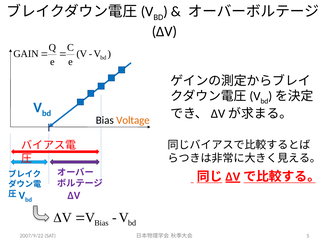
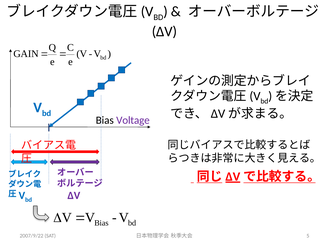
Voltage colour: orange -> purple
